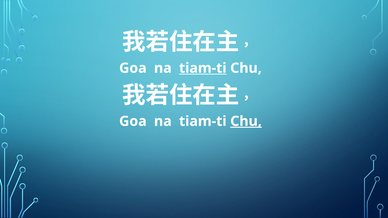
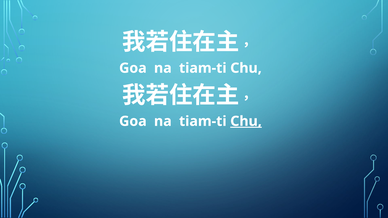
tiam-ti at (203, 68) underline: present -> none
